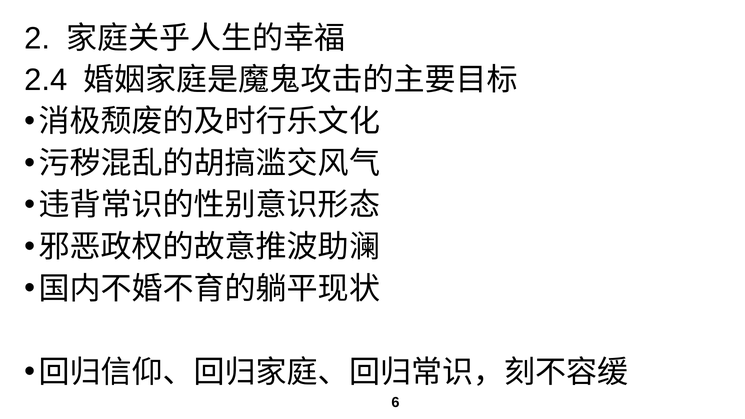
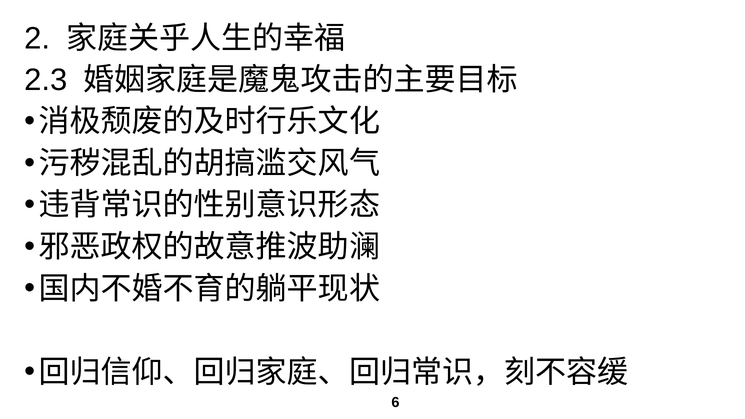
2.4: 2.4 -> 2.3
